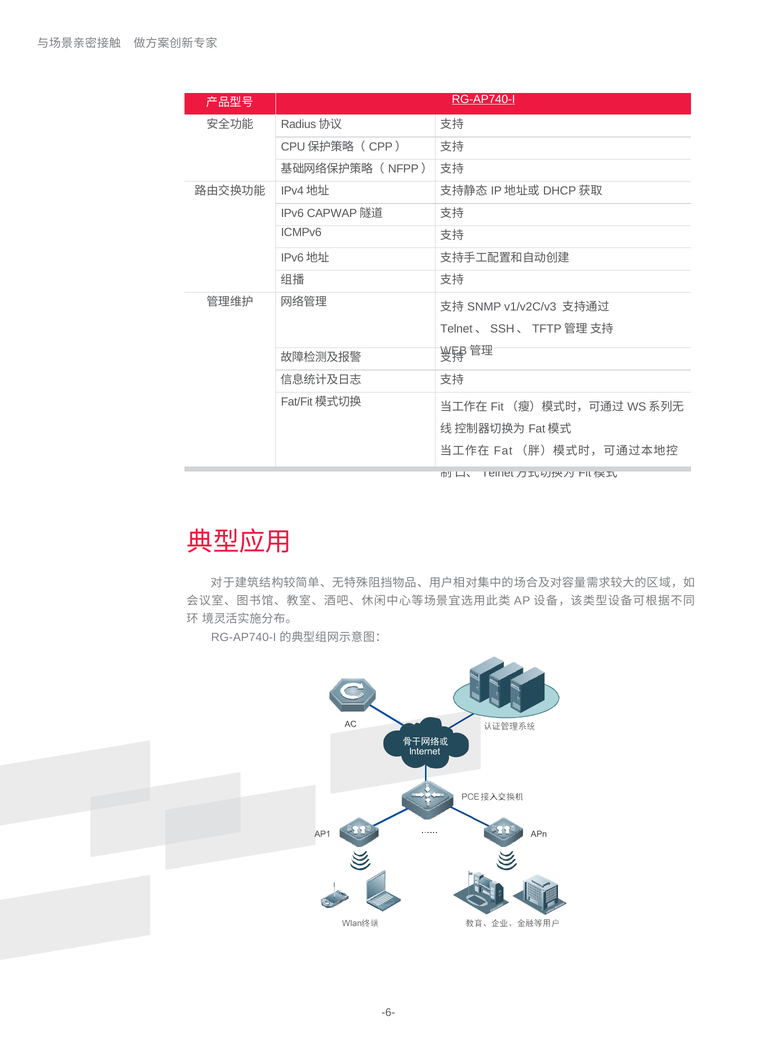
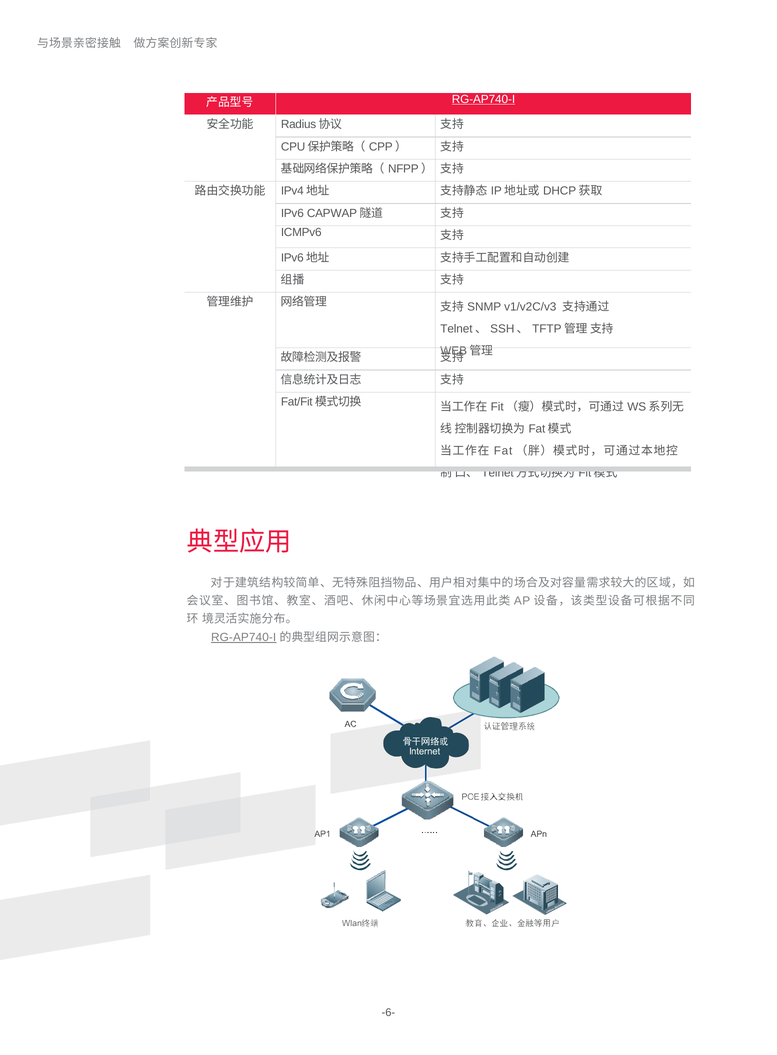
RG-AP740-I at (244, 637) underline: none -> present
